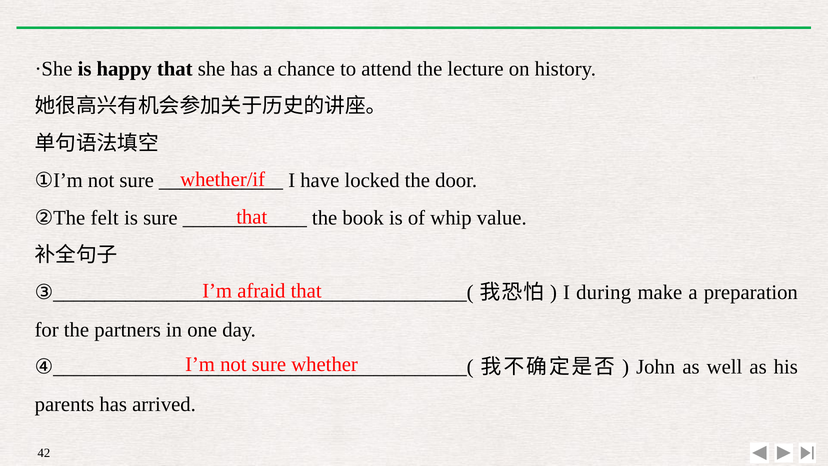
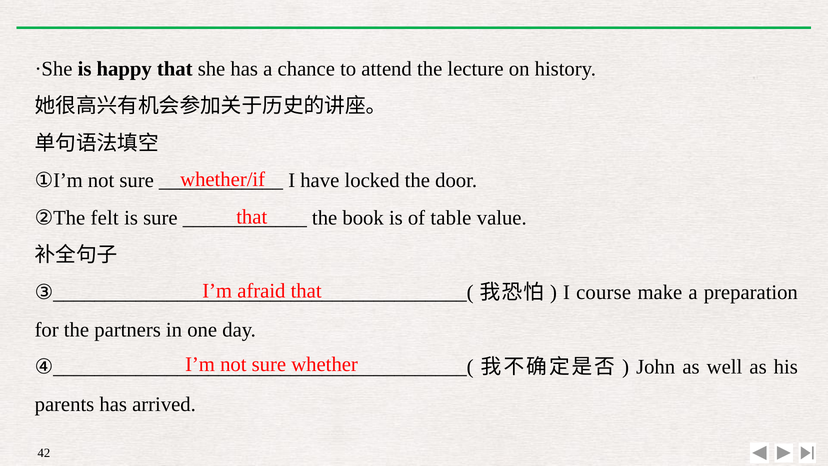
whip: whip -> table
during: during -> course
